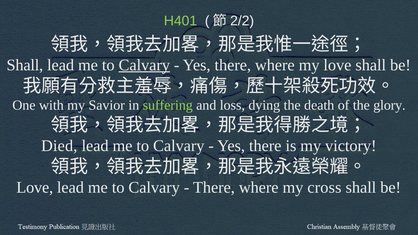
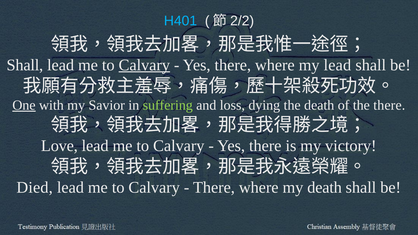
H401 colour: light green -> light blue
my love: love -> lead
One underline: none -> present
the glory: glory -> there
Died: Died -> Love
Love at (35, 188): Love -> Died
my cross: cross -> death
